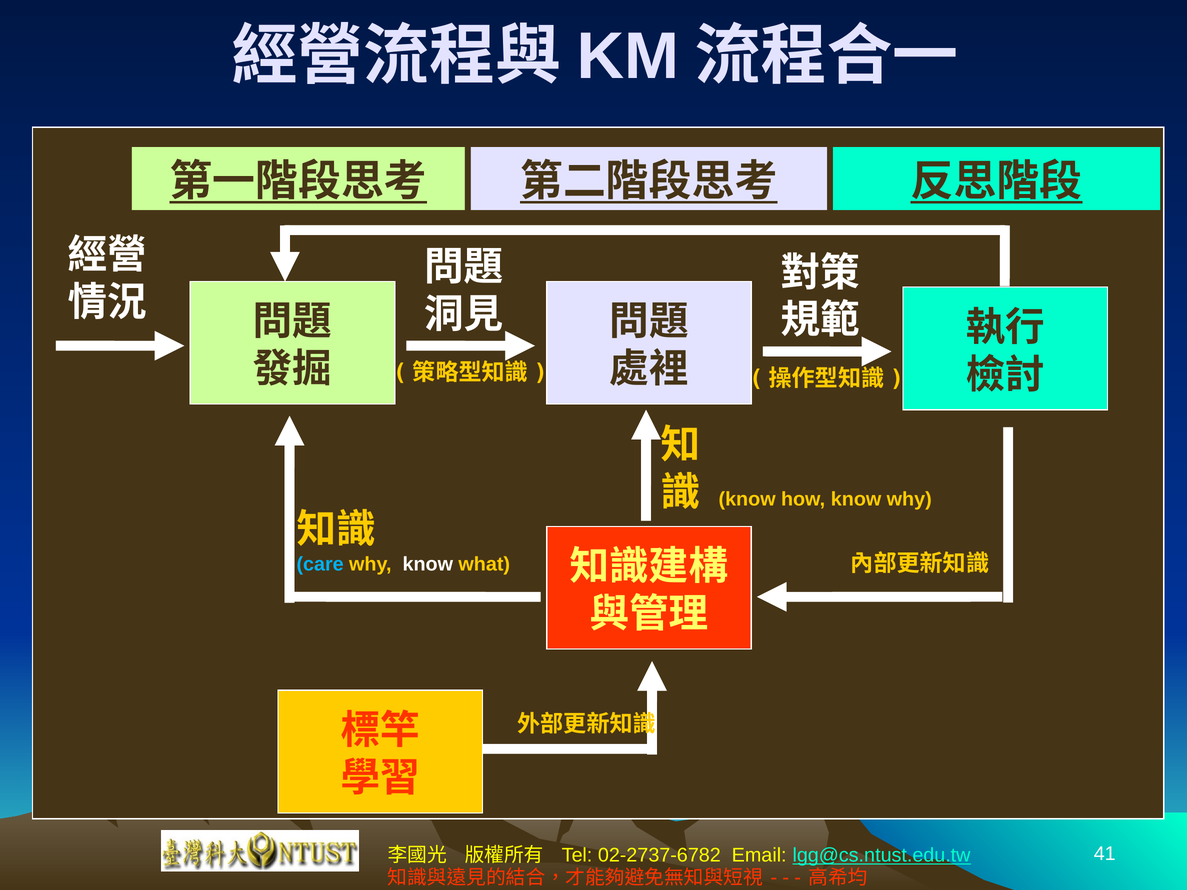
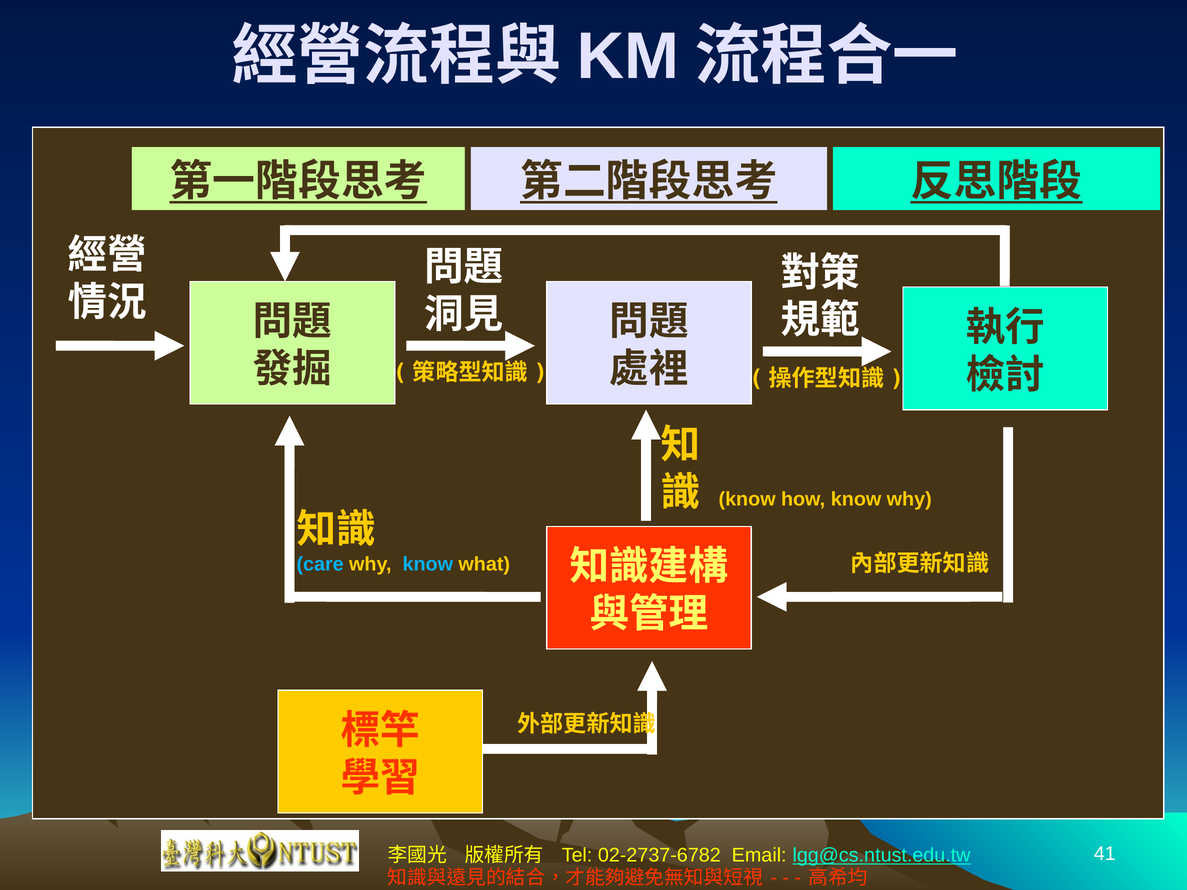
know at (428, 564) colour: white -> light blue
